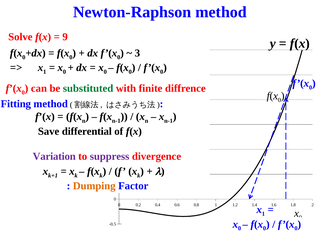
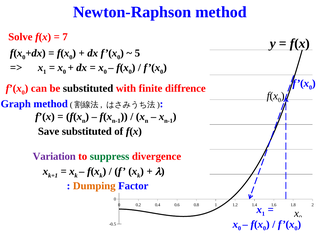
9: 9 -> 7
3 at (137, 53): 3 -> 5
substituted at (88, 88) colour: green -> black
Fitting: Fitting -> Graph
Save differential: differential -> substituted
suppress colour: purple -> green
